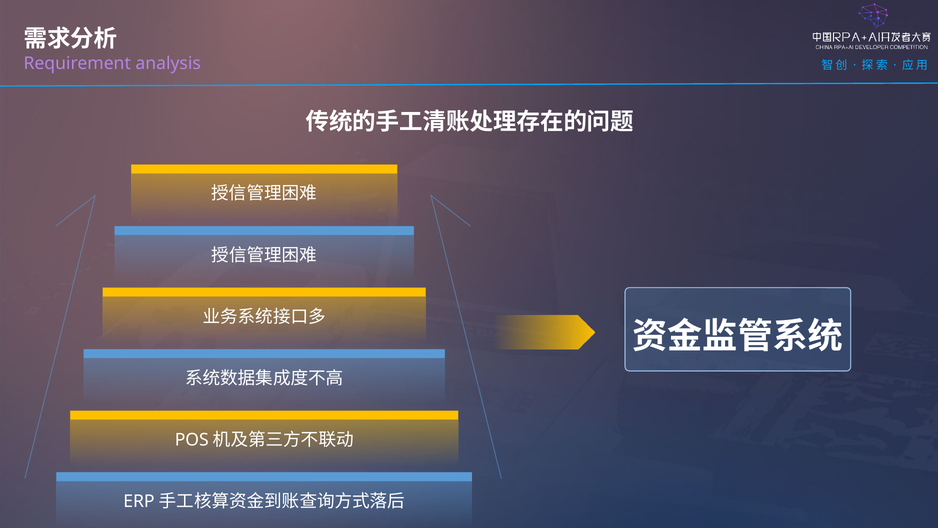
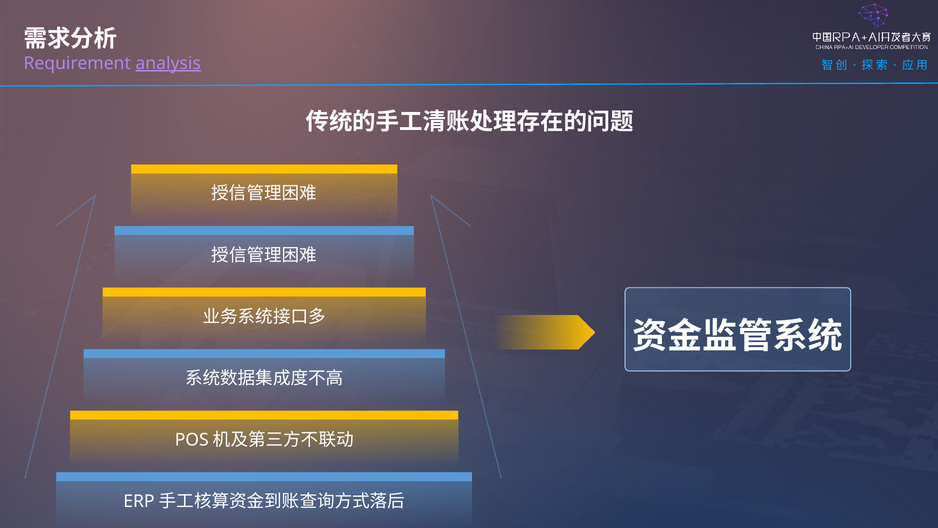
analysis underline: none -> present
